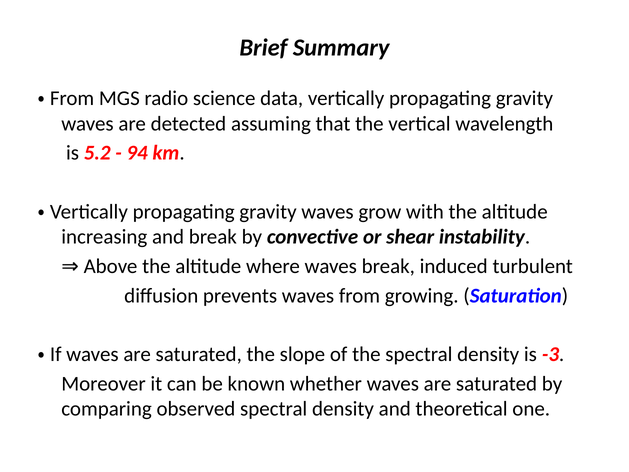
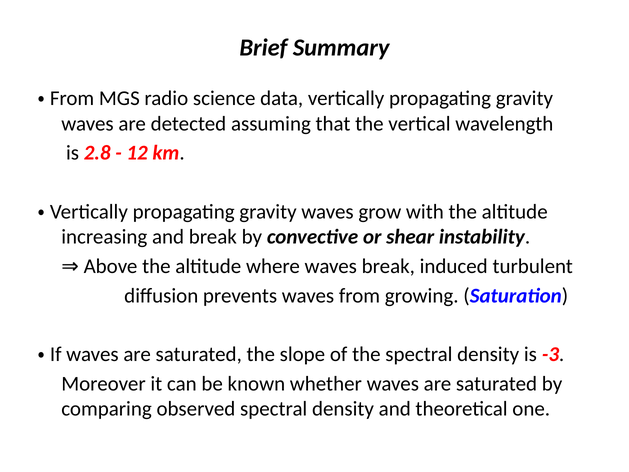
5.2: 5.2 -> 2.8
94: 94 -> 12
